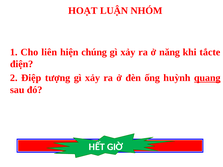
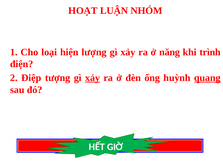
liên: liên -> loại
chúng: chúng -> lượng
tắcte: tắcte -> trình
xảy at (93, 78) underline: none -> present
